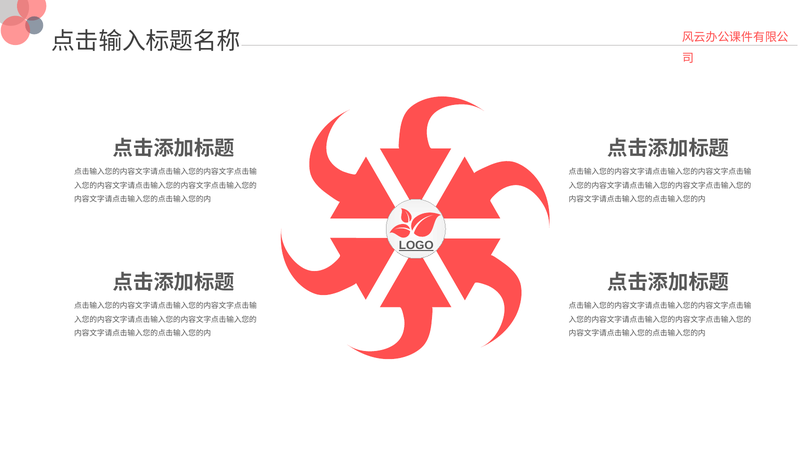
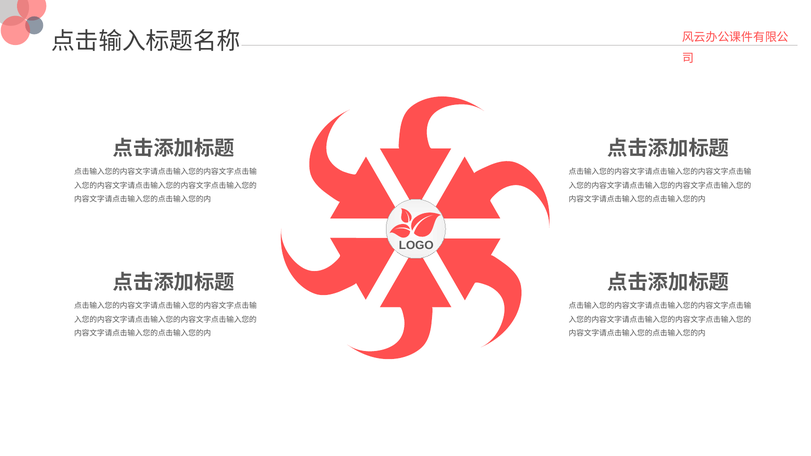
LOGO underline: present -> none
